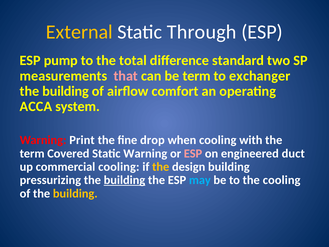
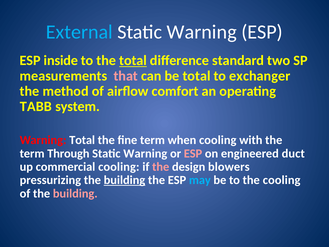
External colour: yellow -> light blue
Through at (202, 32): Through -> Warning
pump: pump -> inside
total at (133, 60) underline: none -> present
be term: term -> total
building at (66, 91): building -> method
ACCA: ACCA -> TABB
Warning Print: Print -> Total
fine drop: drop -> term
Covered: Covered -> Through
the at (161, 167) colour: yellow -> pink
design building: building -> blowers
building at (75, 193) colour: yellow -> pink
